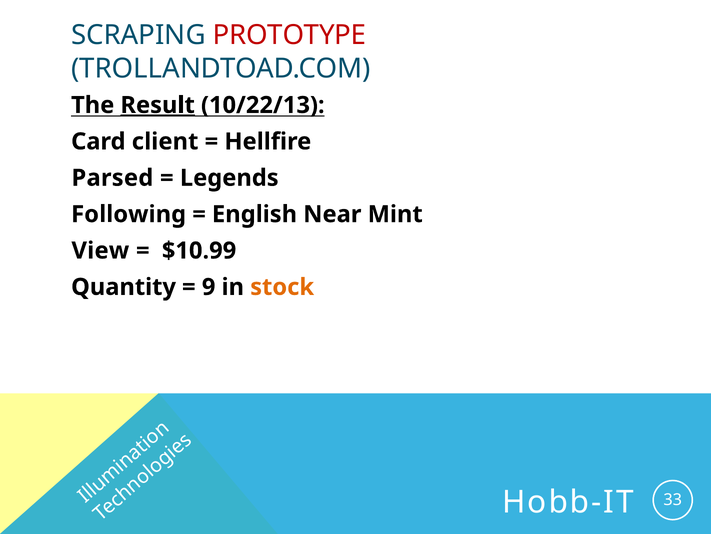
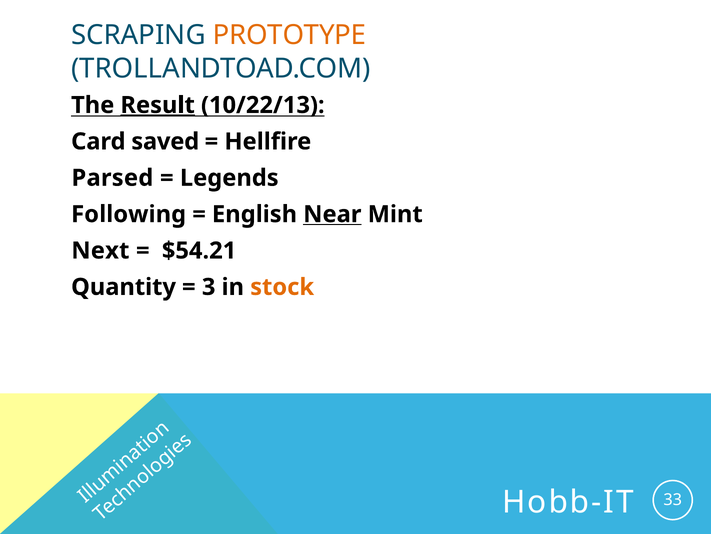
PROTOTYPE colour: red -> orange
client: client -> saved
Near underline: none -> present
View: View -> Next
$10.99: $10.99 -> $54.21
9: 9 -> 3
